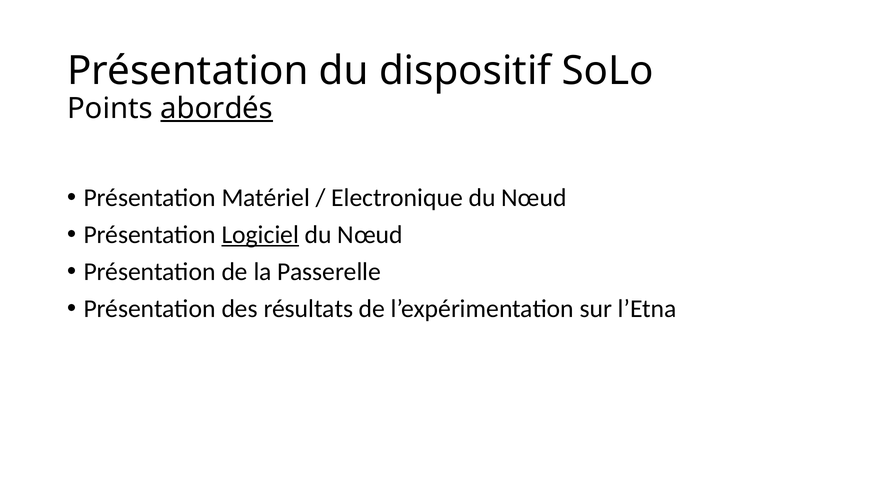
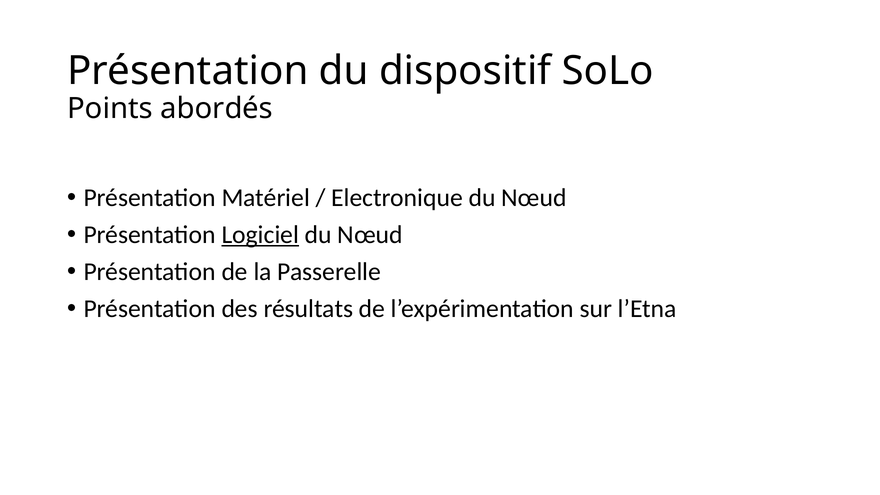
abordés underline: present -> none
